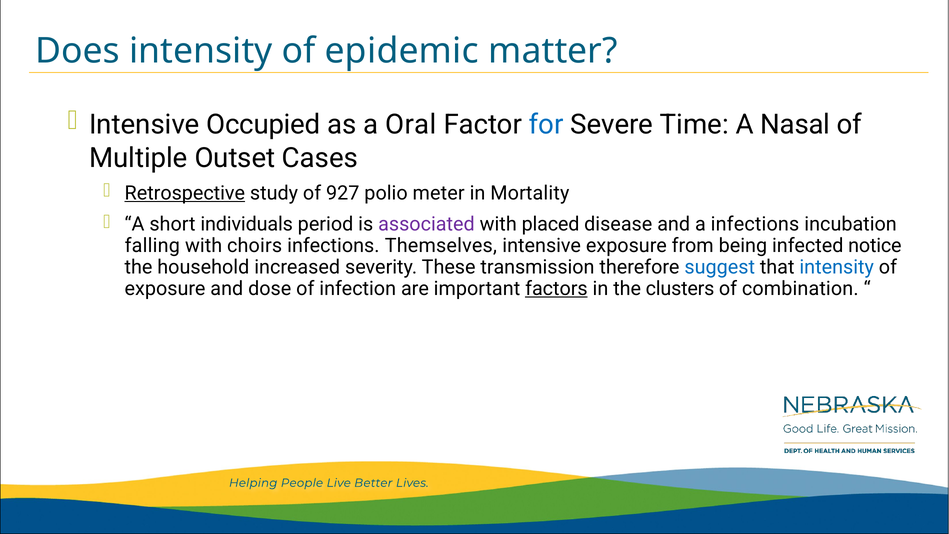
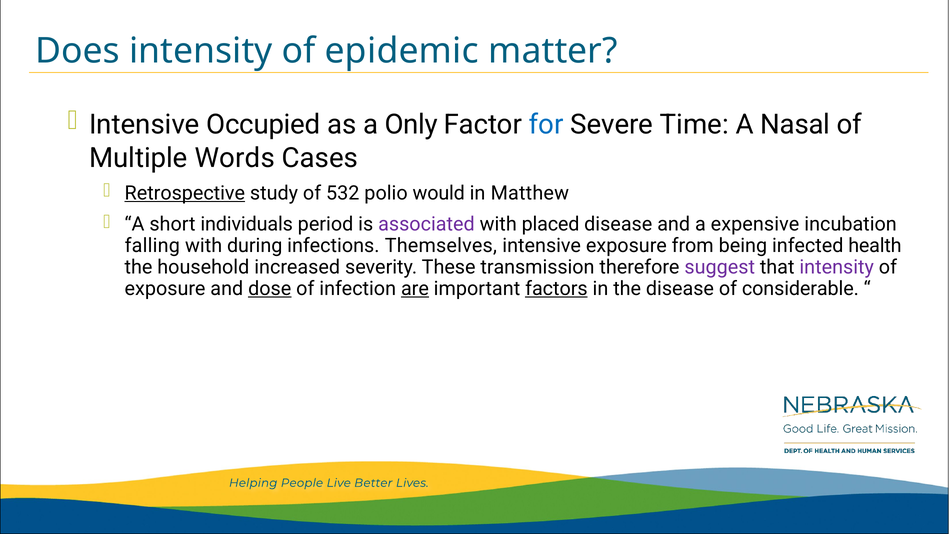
Oral: Oral -> Only
Outset: Outset -> Words
927: 927 -> 532
meter: meter -> would
Mortality: Mortality -> Matthew
a infections: infections -> expensive
choirs: choirs -> during
notice: notice -> health
suggest colour: blue -> purple
intensity at (837, 267) colour: blue -> purple
dose underline: none -> present
are underline: none -> present
the clusters: clusters -> disease
combination: combination -> considerable
